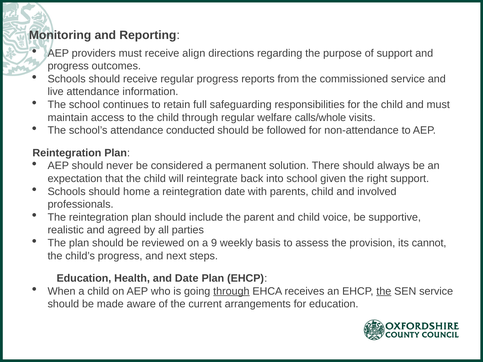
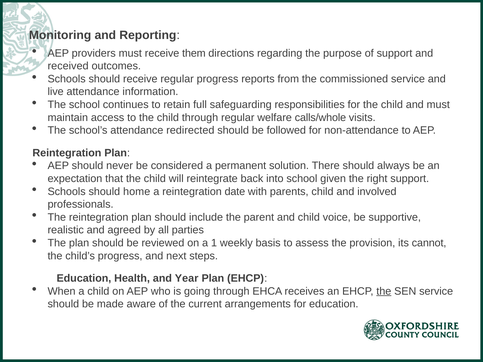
align: align -> them
progress at (68, 66): progress -> received
conducted: conducted -> redirected
9: 9 -> 1
and Date: Date -> Year
through at (231, 291) underline: present -> none
